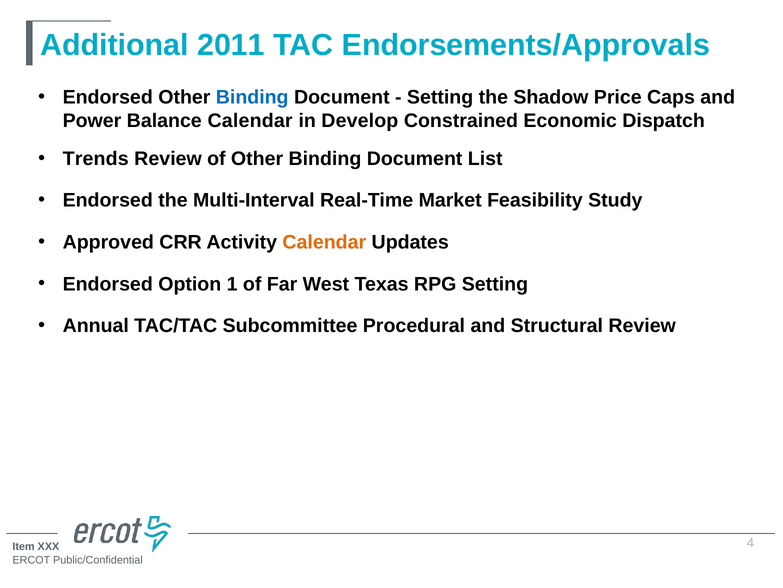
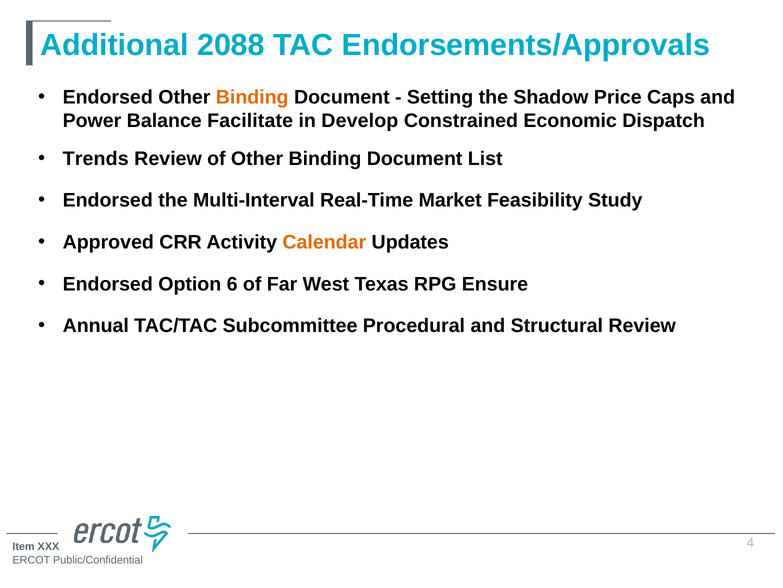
2011: 2011 -> 2088
Binding at (252, 97) colour: blue -> orange
Balance Calendar: Calendar -> Facilitate
1: 1 -> 6
RPG Setting: Setting -> Ensure
